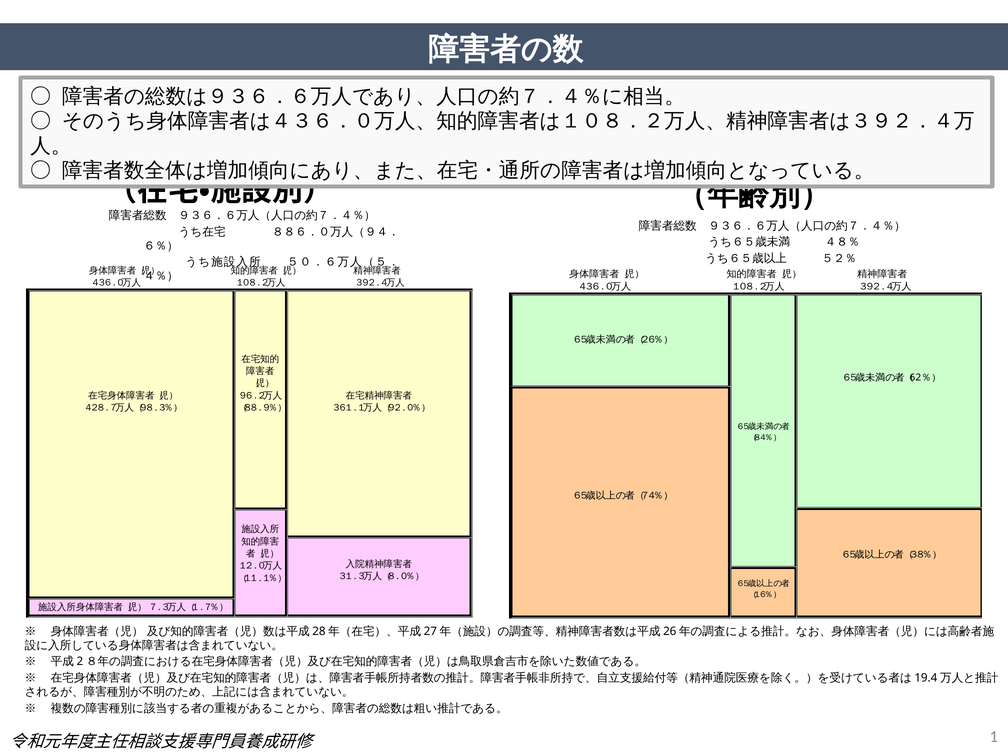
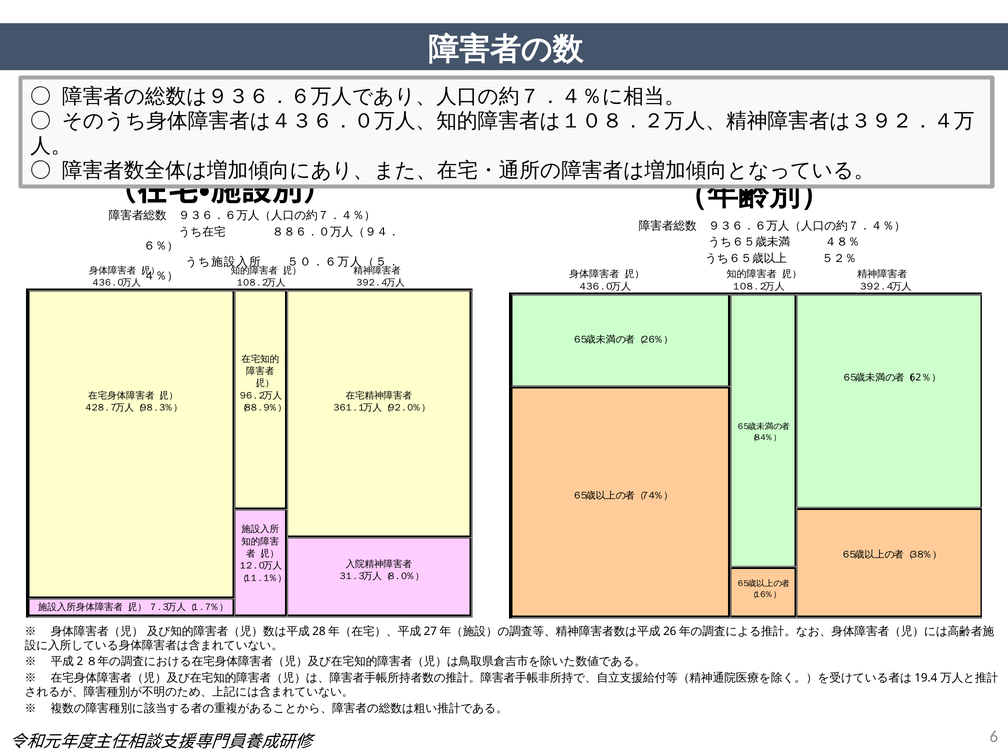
1: 1 -> 6
